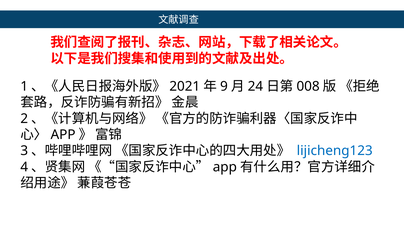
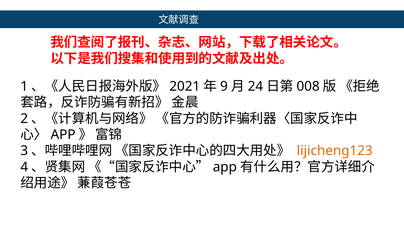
lijicheng123 colour: blue -> orange
